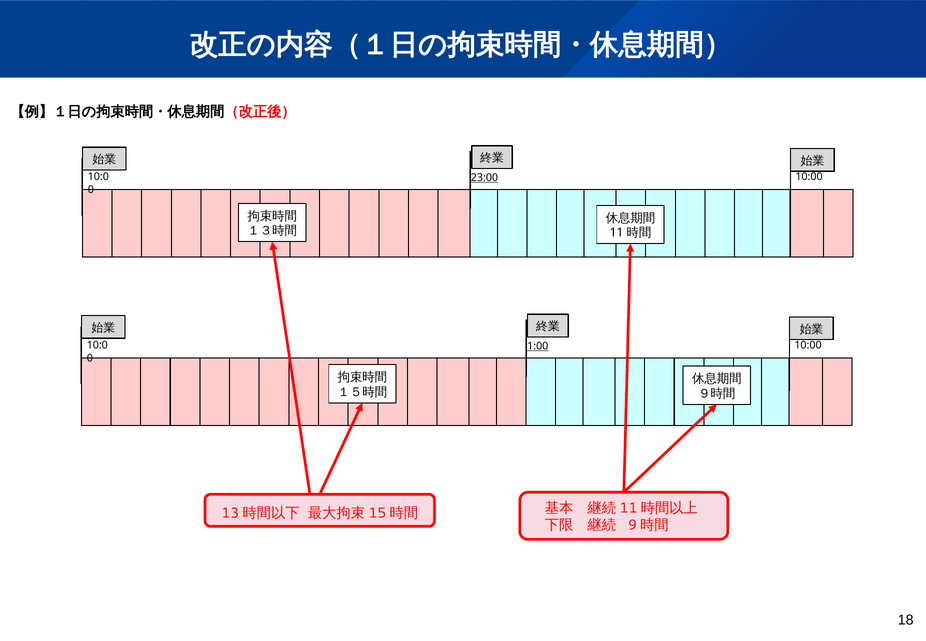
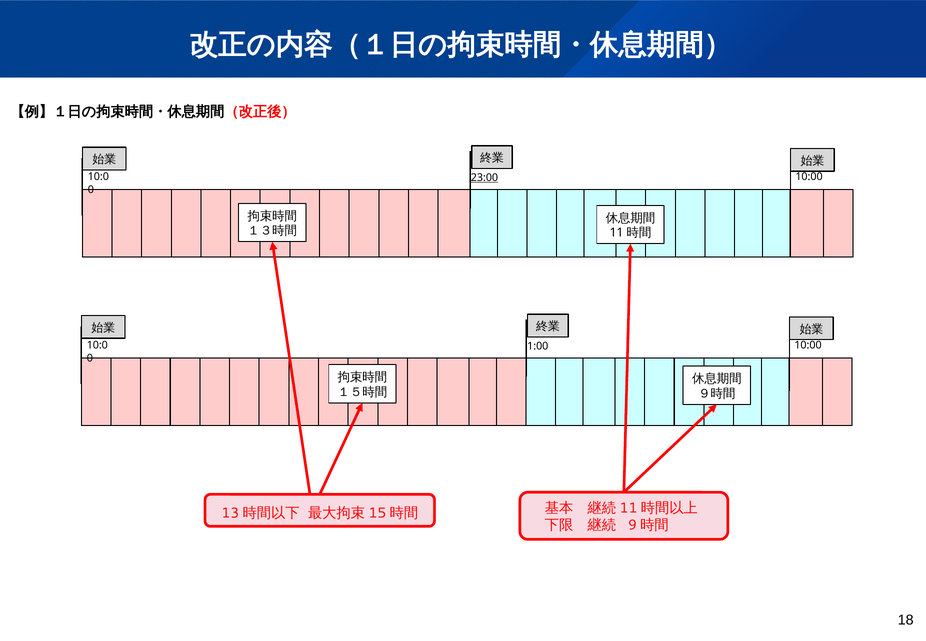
1:00 underline: present -> none
